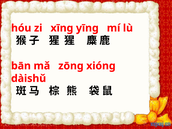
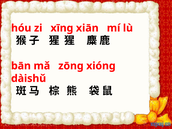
yīnɡ: yīnɡ -> xiān
